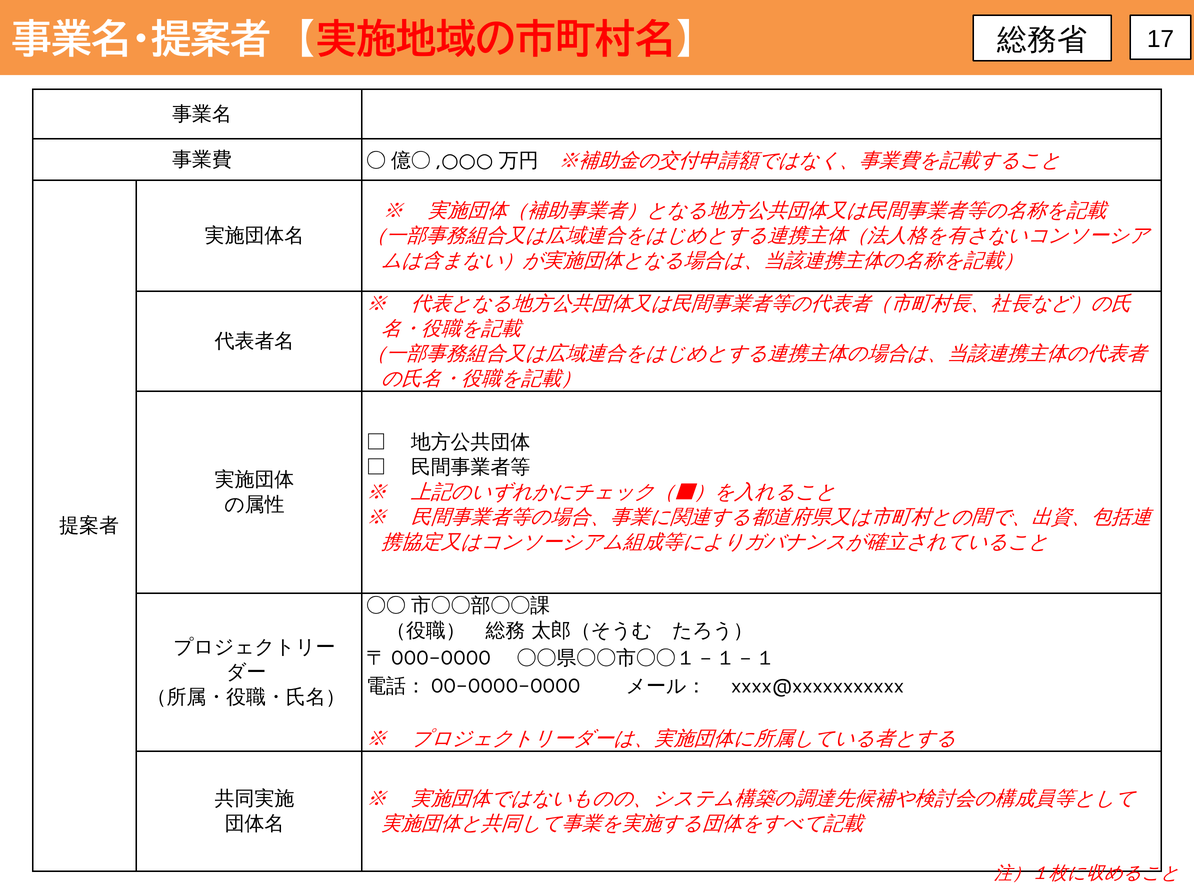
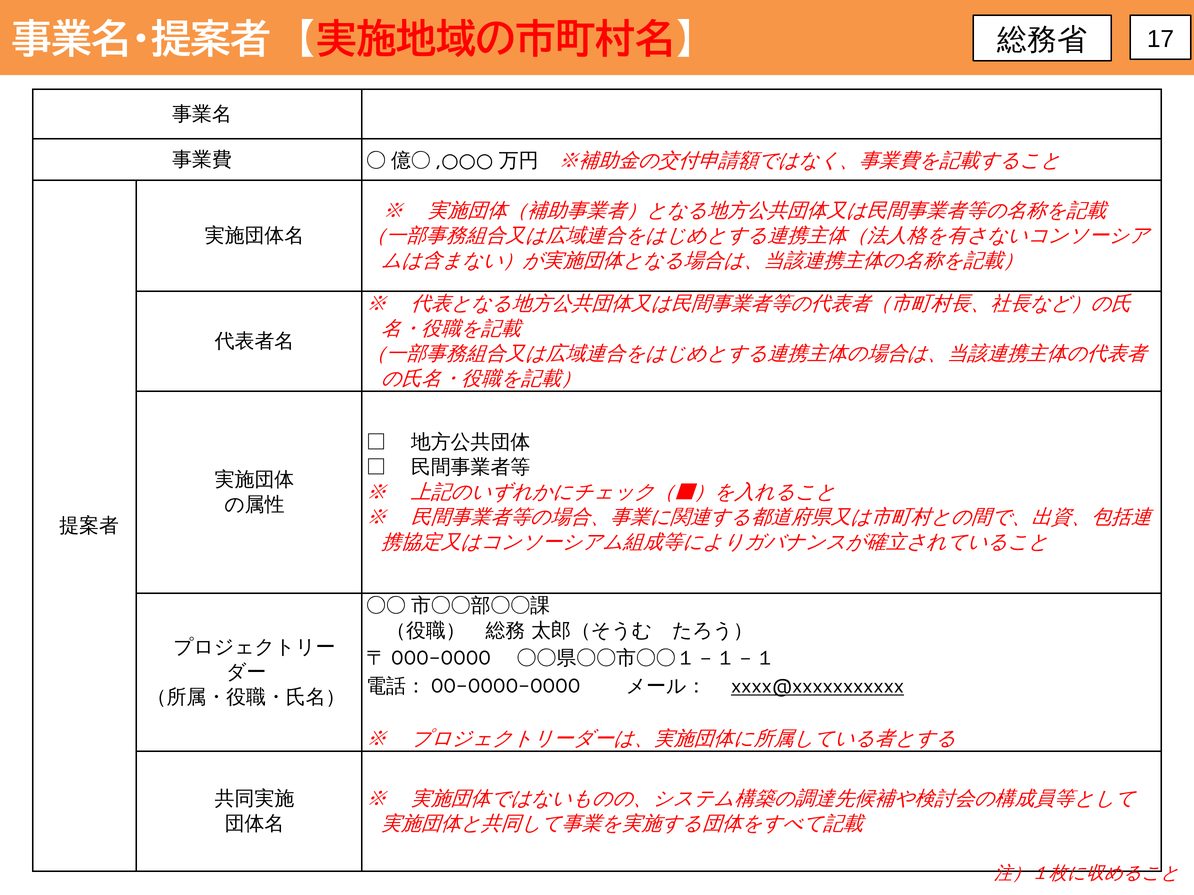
xxxx@xxxxxxxxxxx underline: none -> present
